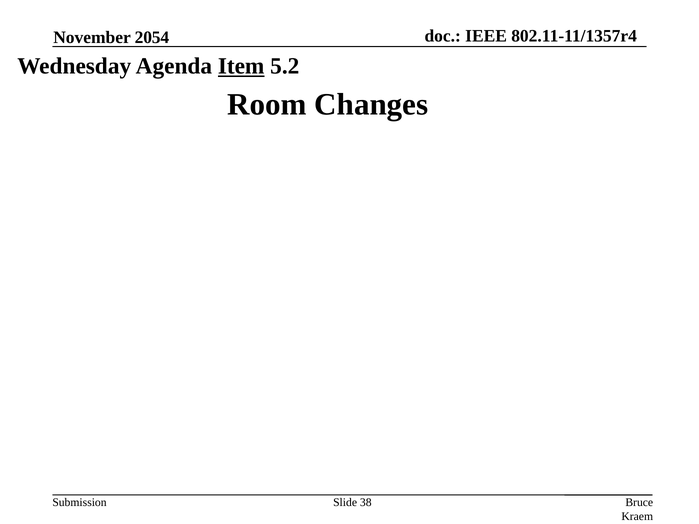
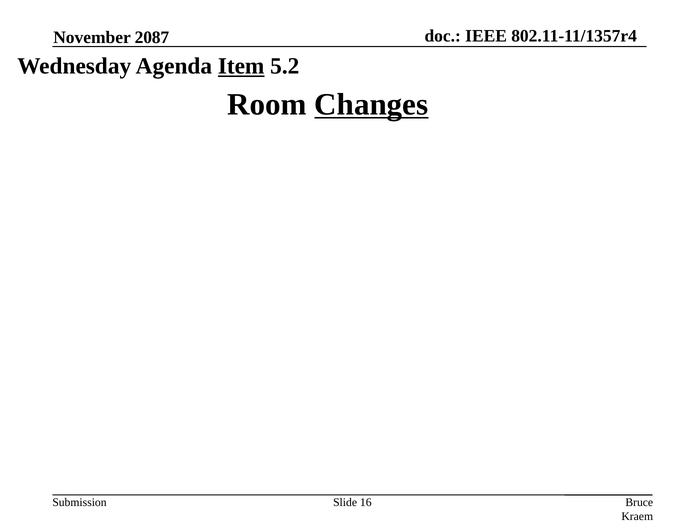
2054: 2054 -> 2087
Changes underline: none -> present
38: 38 -> 16
